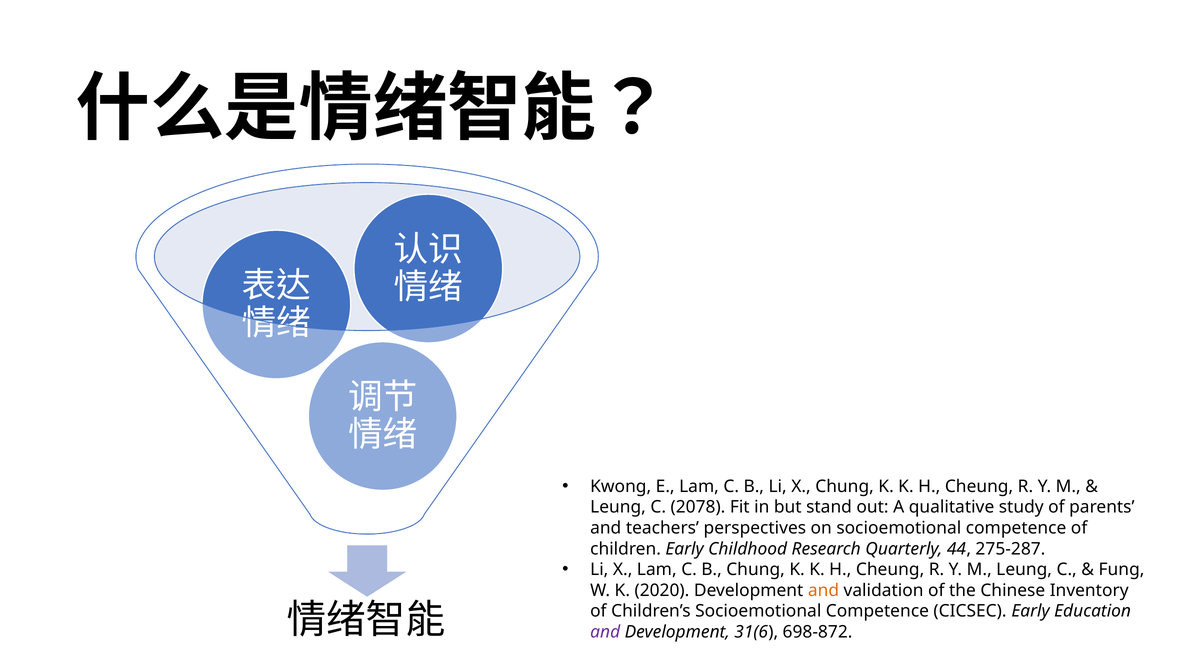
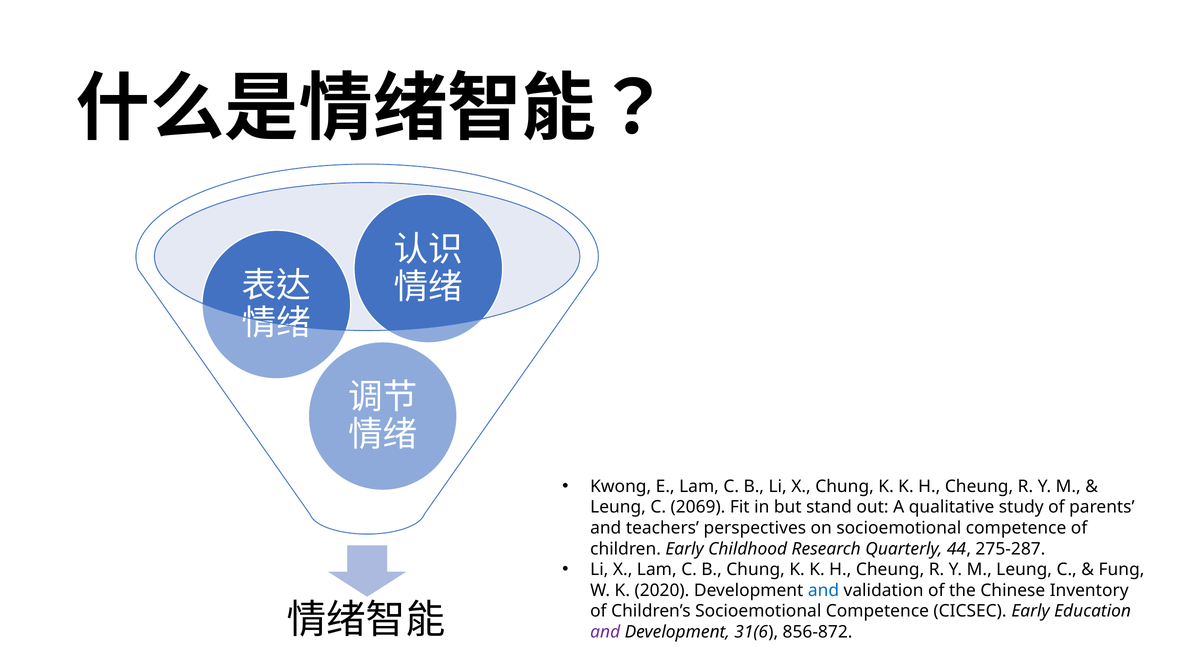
2078: 2078 -> 2069
and at (823, 590) colour: orange -> blue
698-872: 698-872 -> 856-872
